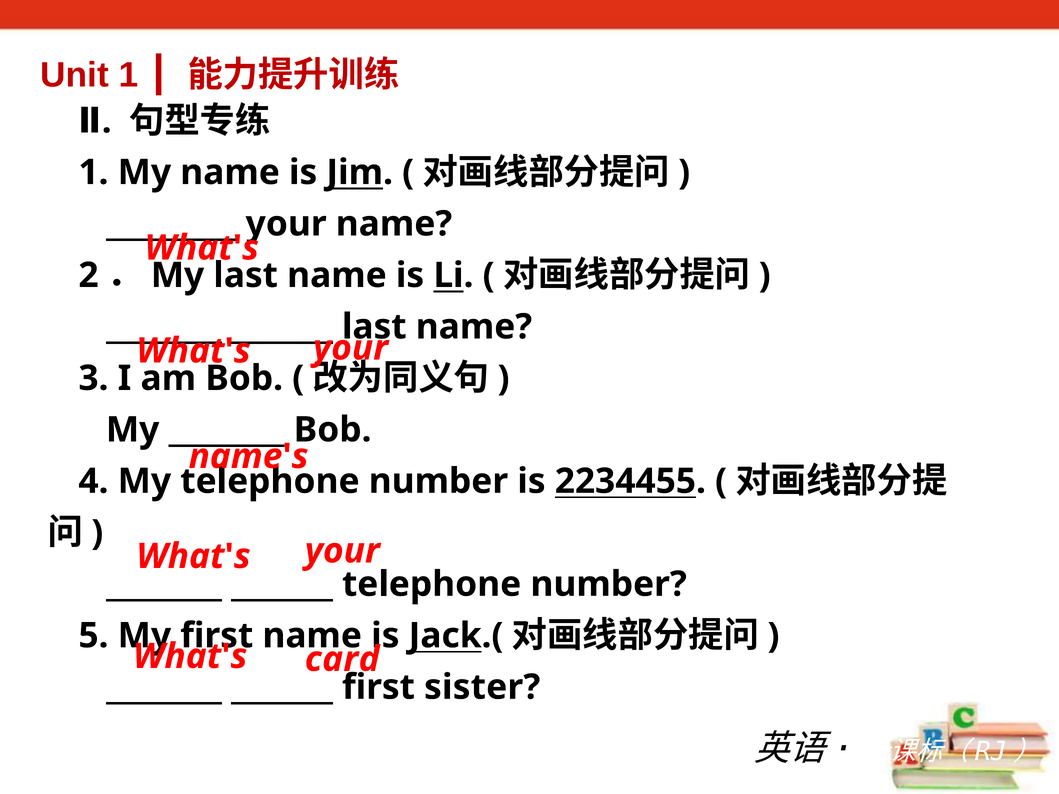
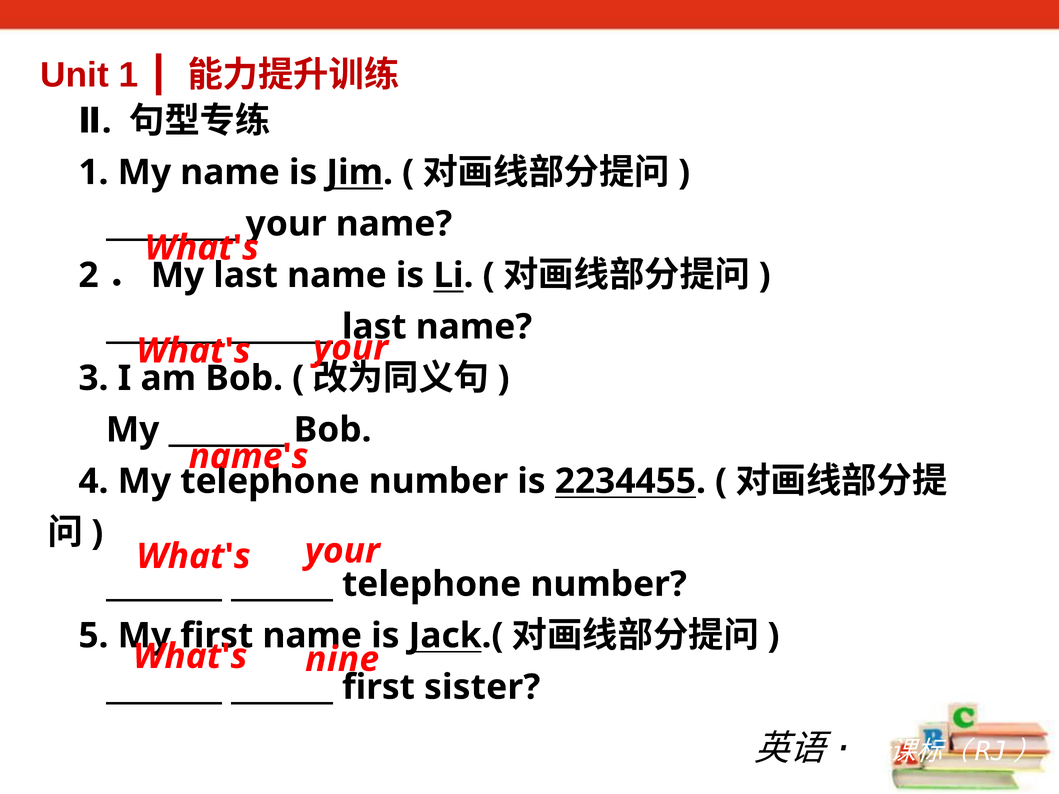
card: card -> nine
